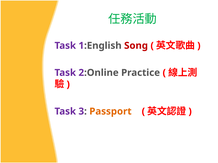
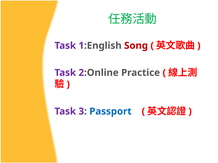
Passport colour: orange -> blue
